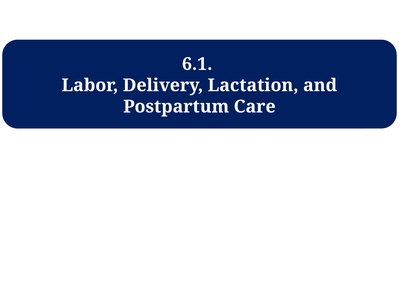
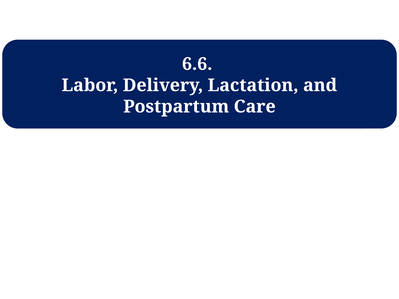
6.1: 6.1 -> 6.6
